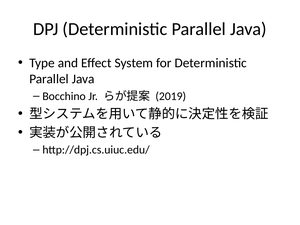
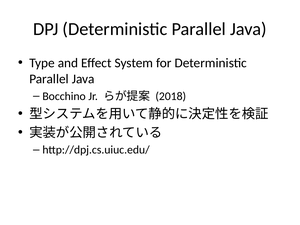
2019: 2019 -> 2018
